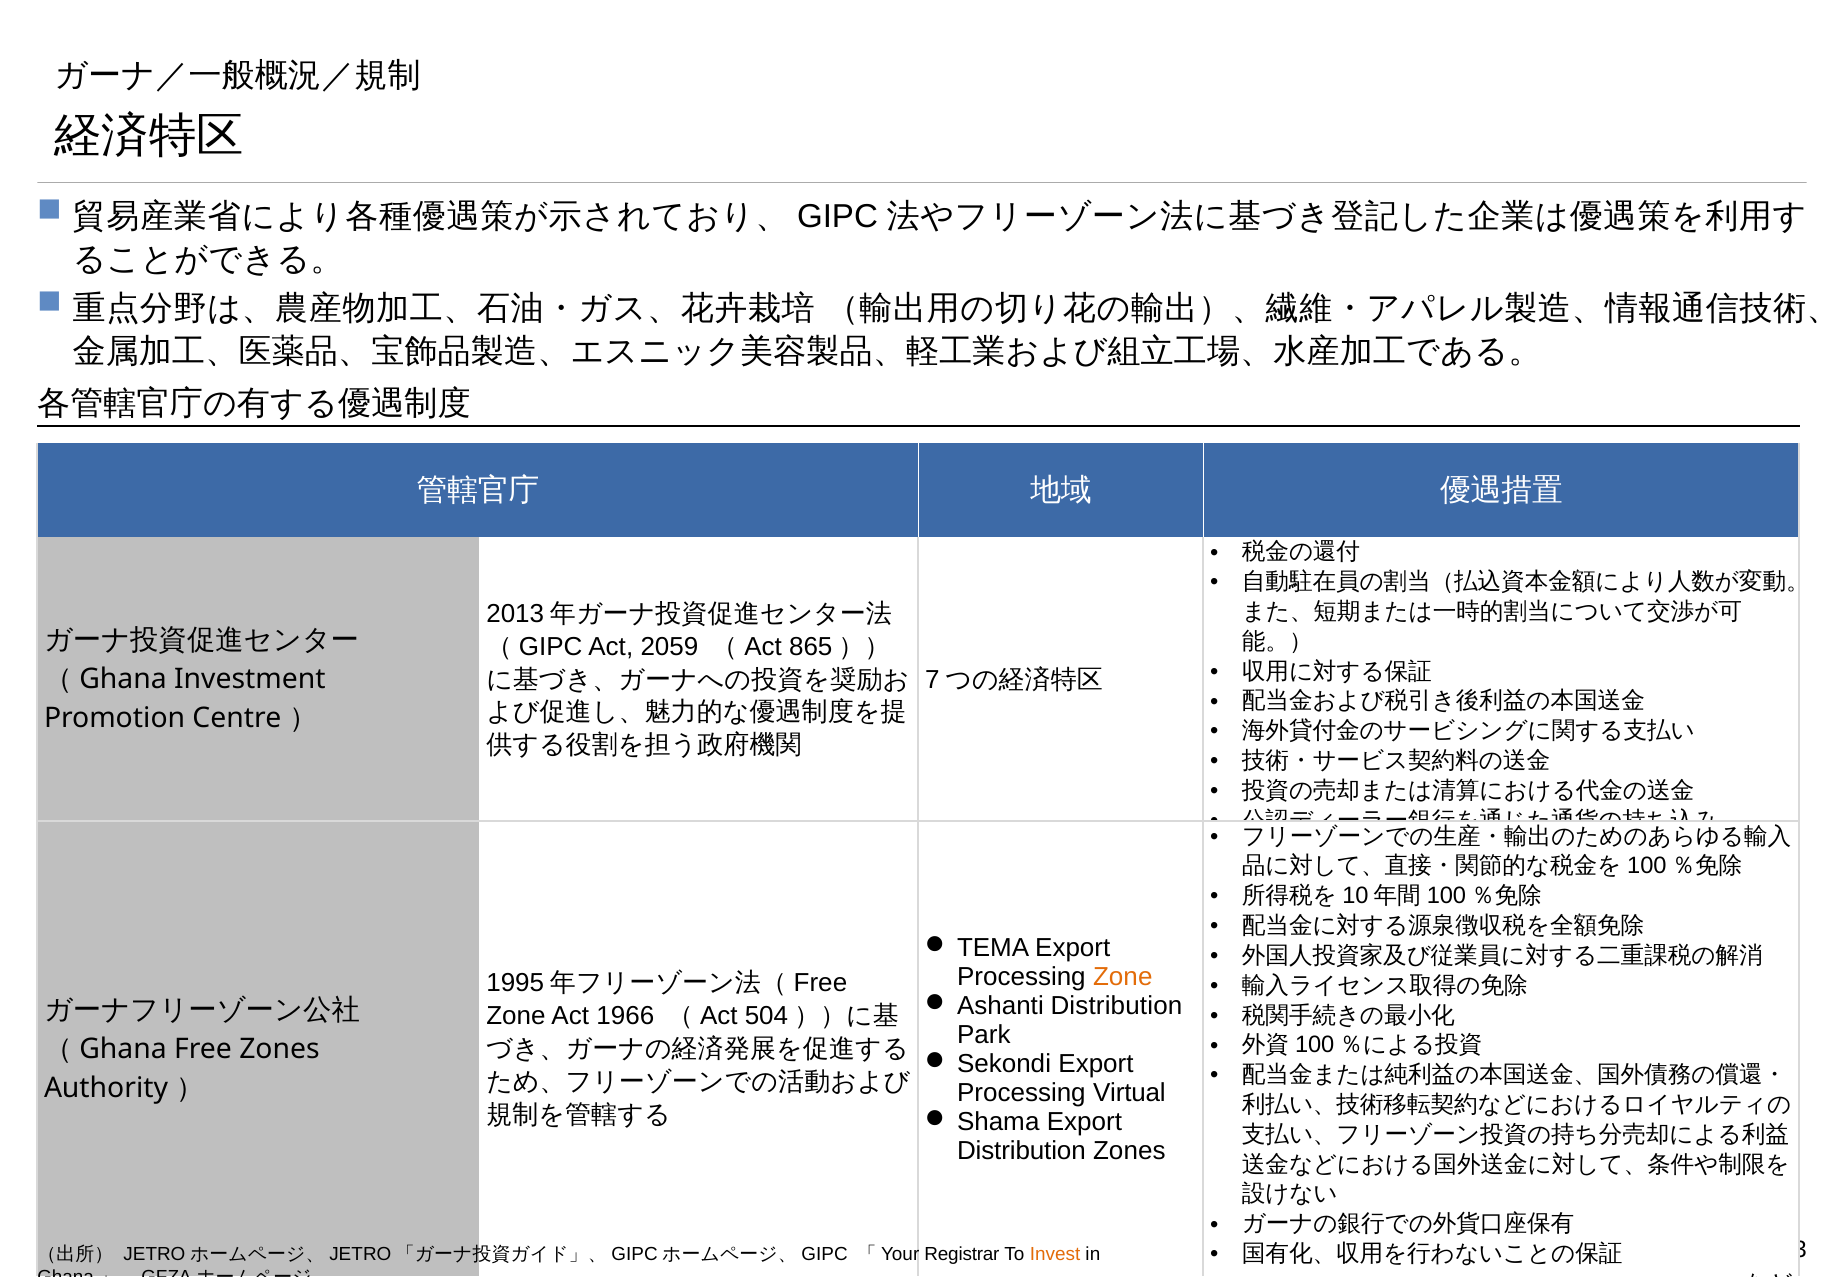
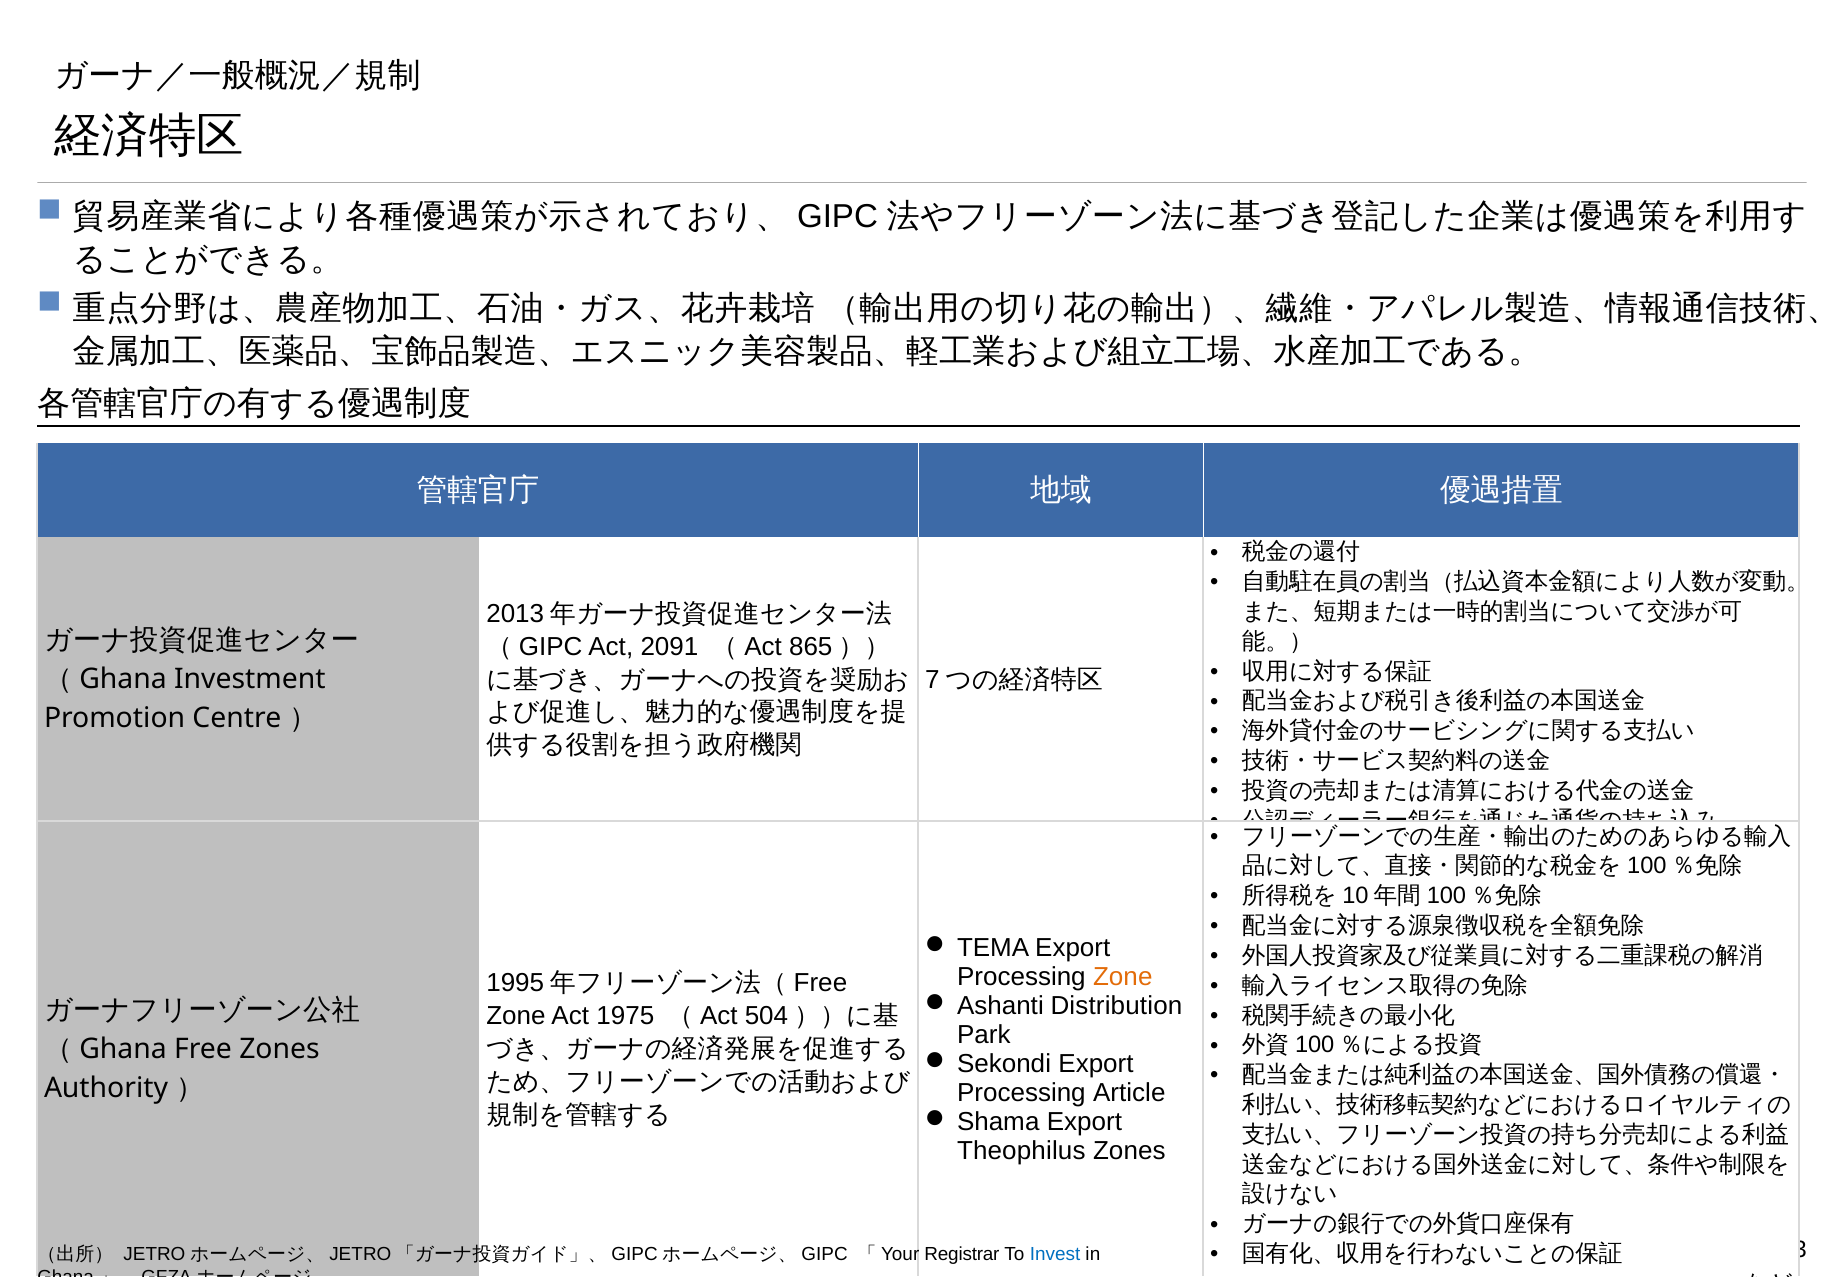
2059: 2059 -> 2091
1966: 1966 -> 1975
Virtual: Virtual -> Article
Distribution at (1021, 1150): Distribution -> Theophilus
Invest colour: orange -> blue
